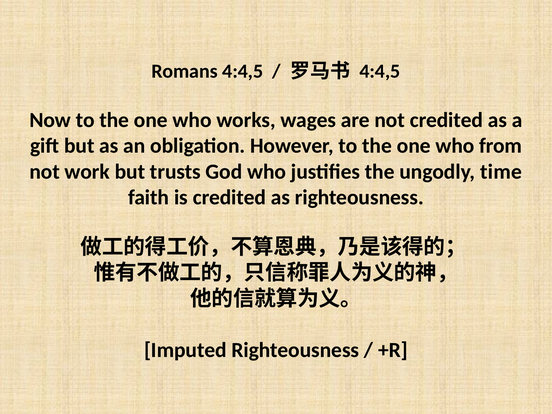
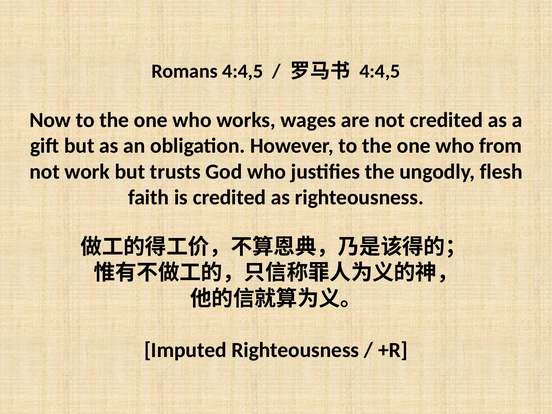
time: time -> flesh
